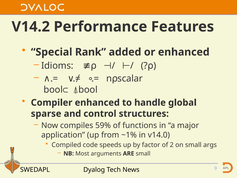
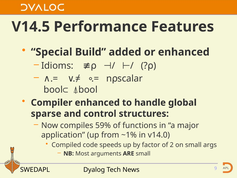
V14.2: V14.2 -> V14.5
Rank: Rank -> Build
